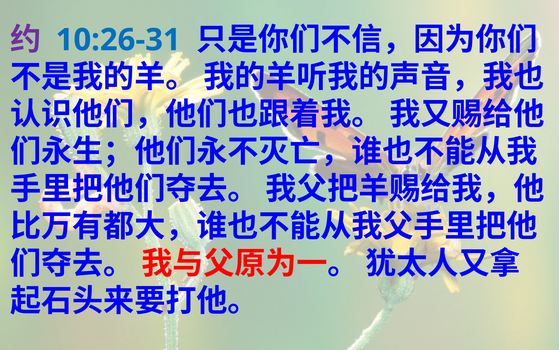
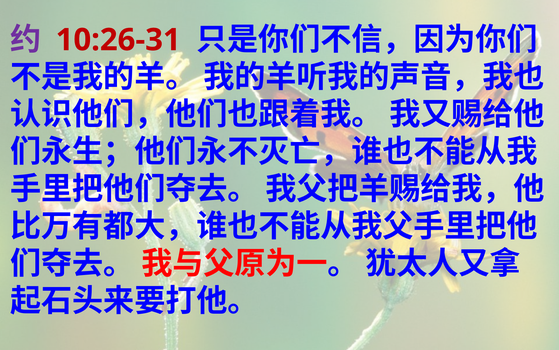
10:26-31 colour: blue -> red
